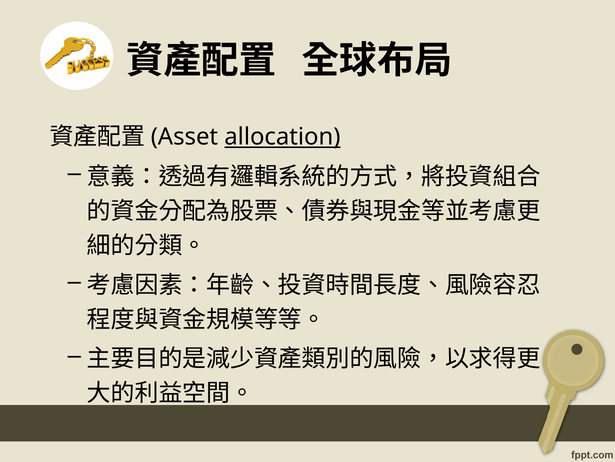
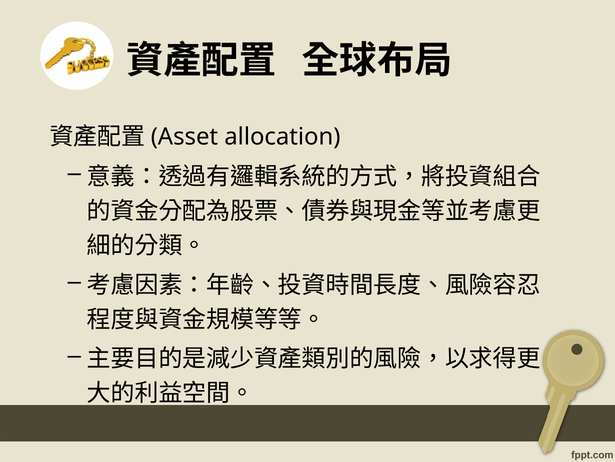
allocation underline: present -> none
